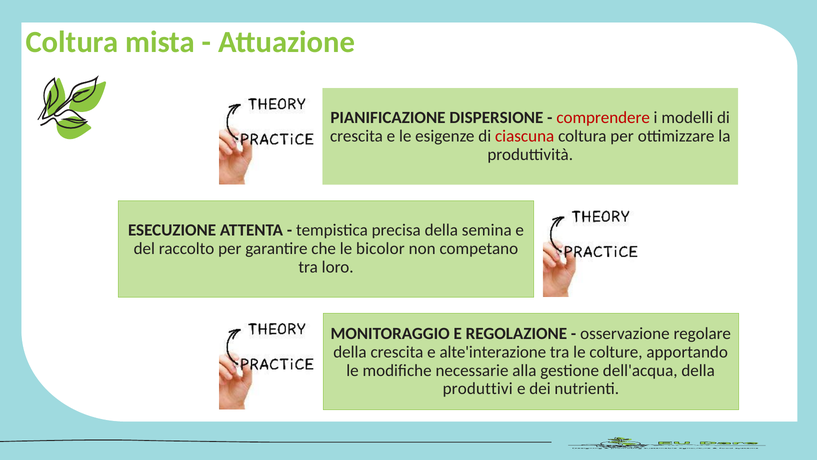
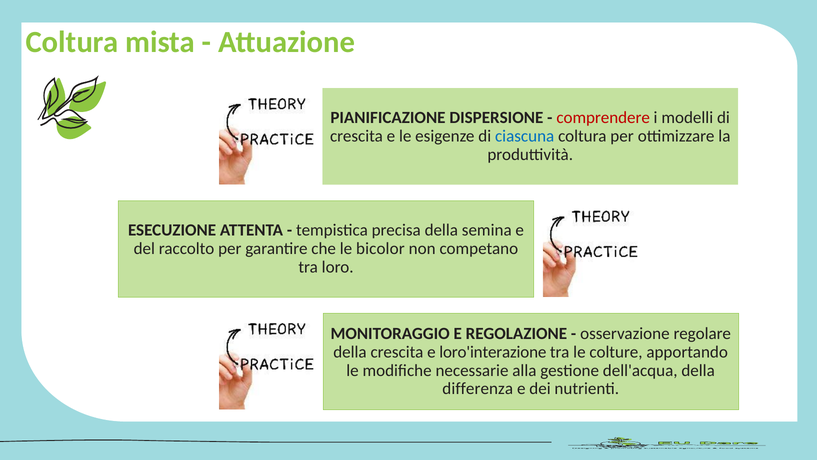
ciascuna colour: red -> blue
alte'interazione: alte'interazione -> loro'interazione
produttivi: produttivi -> differenza
